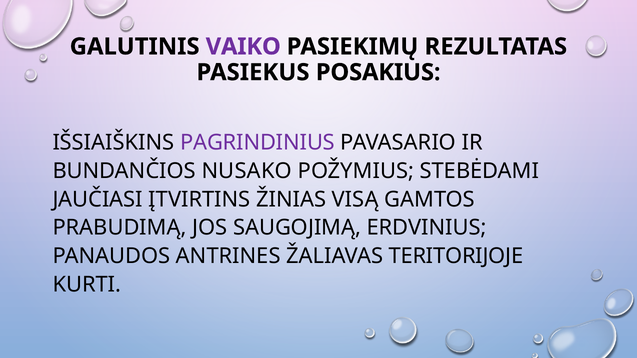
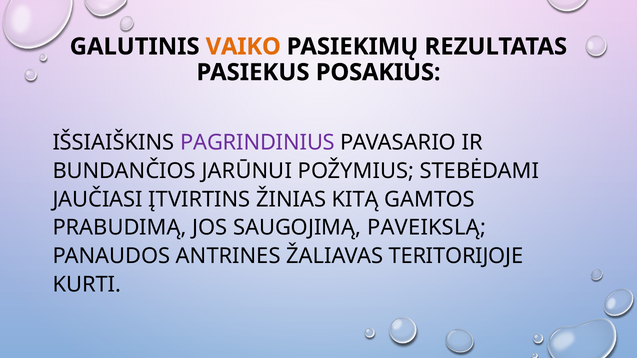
VAIKO colour: purple -> orange
NUSAKO: NUSAKO -> JARŪNUI
VISĄ: VISĄ -> KITĄ
ERDVINIUS: ERDVINIUS -> PAVEIKSLĄ
